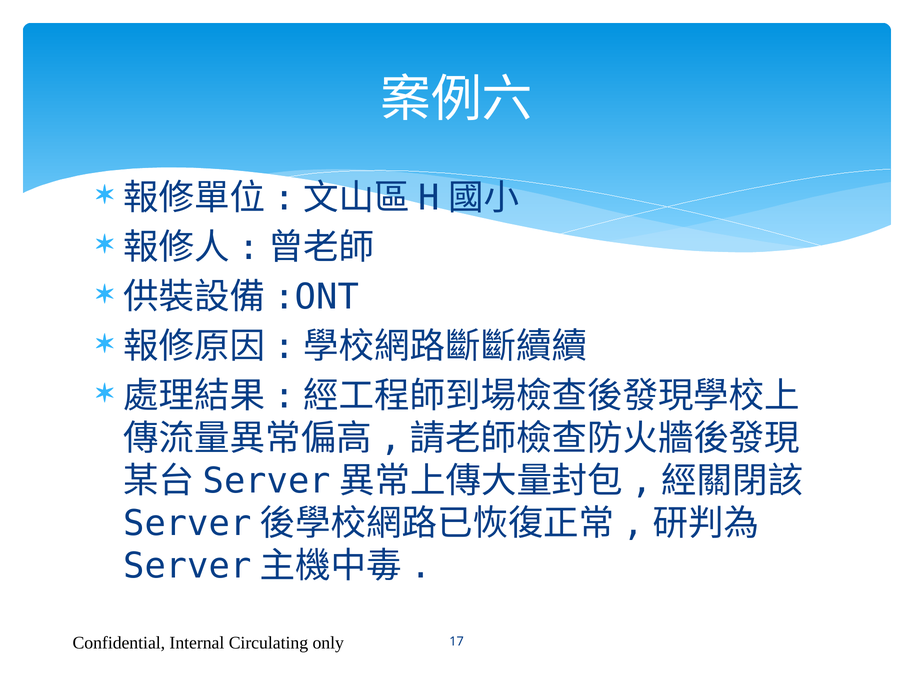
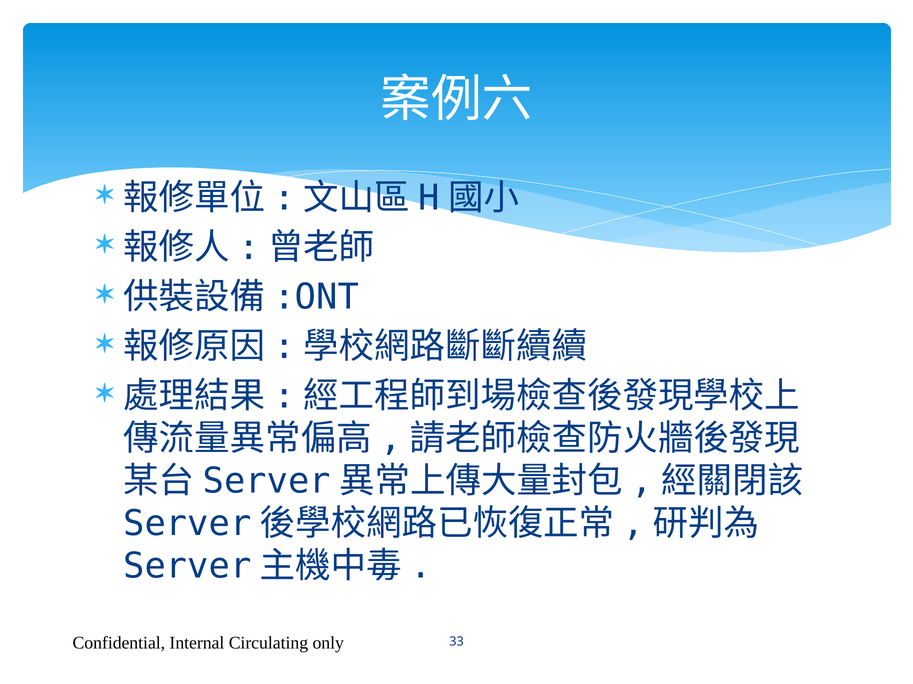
17: 17 -> 33
